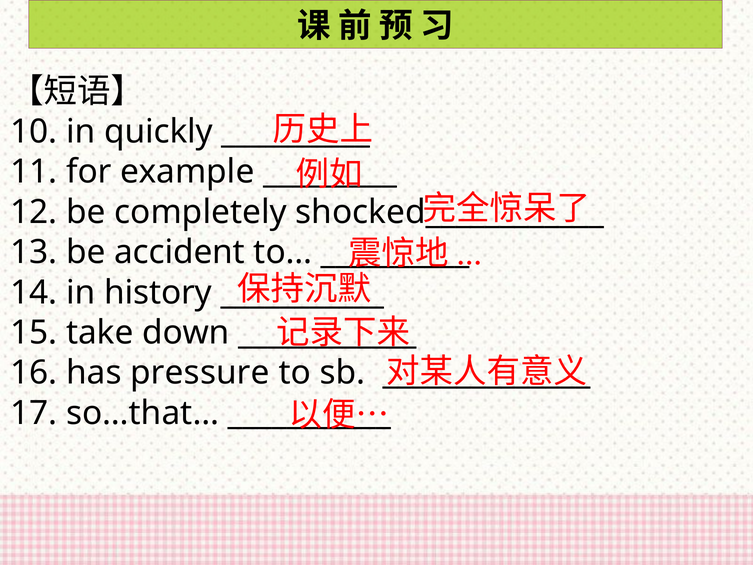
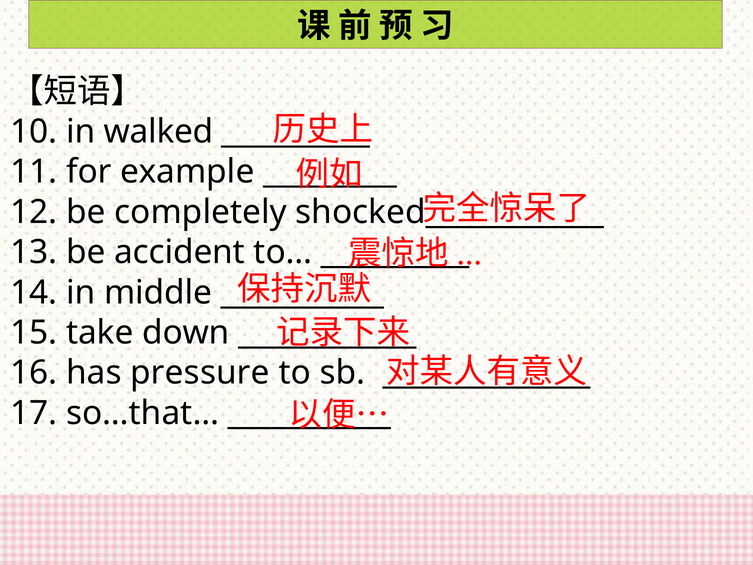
quickly: quickly -> walked
history: history -> middle
